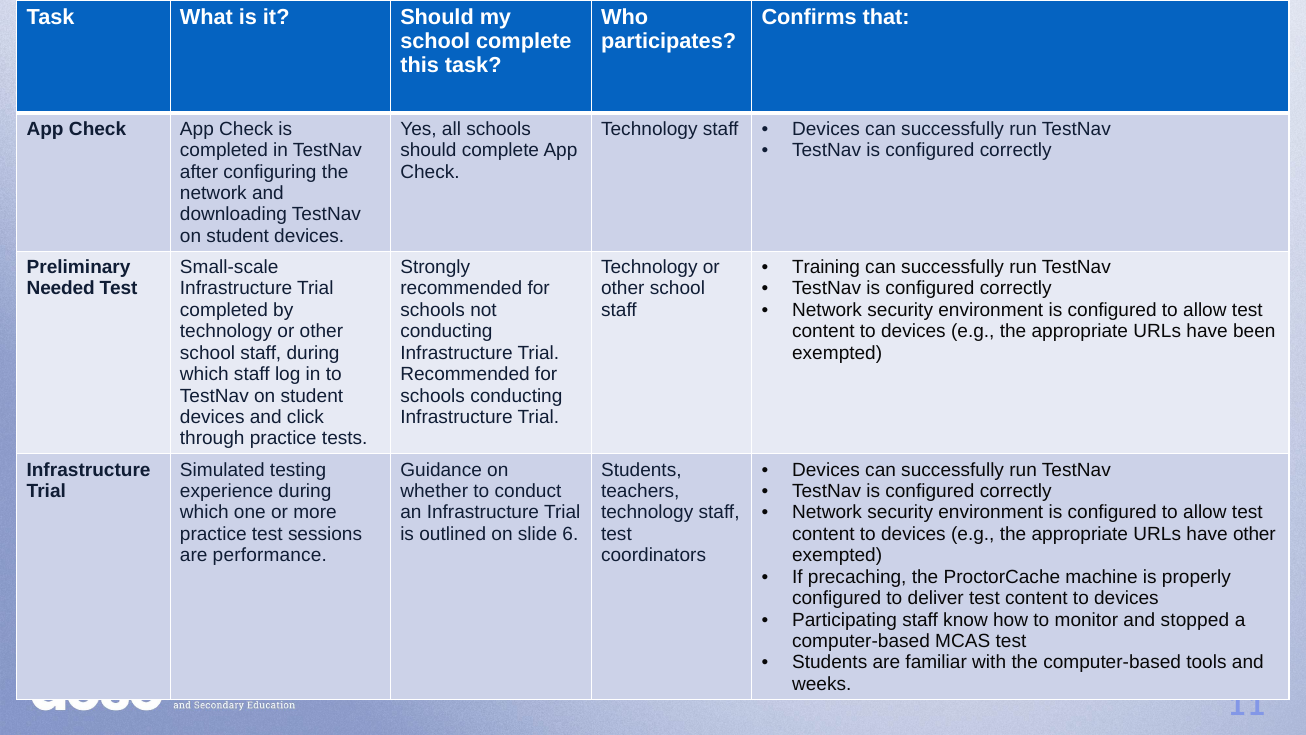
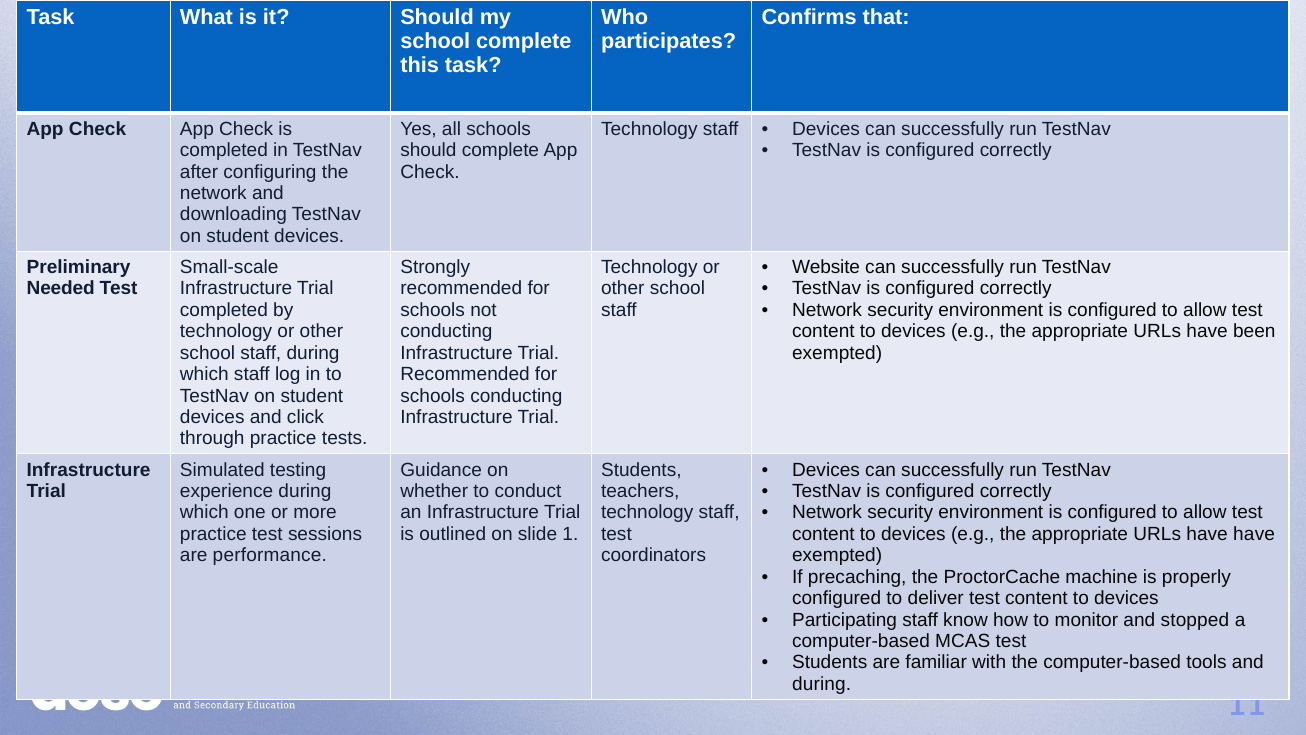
Training: Training -> Website
6: 6 -> 1
have other: other -> have
weeks at (822, 684): weeks -> during
